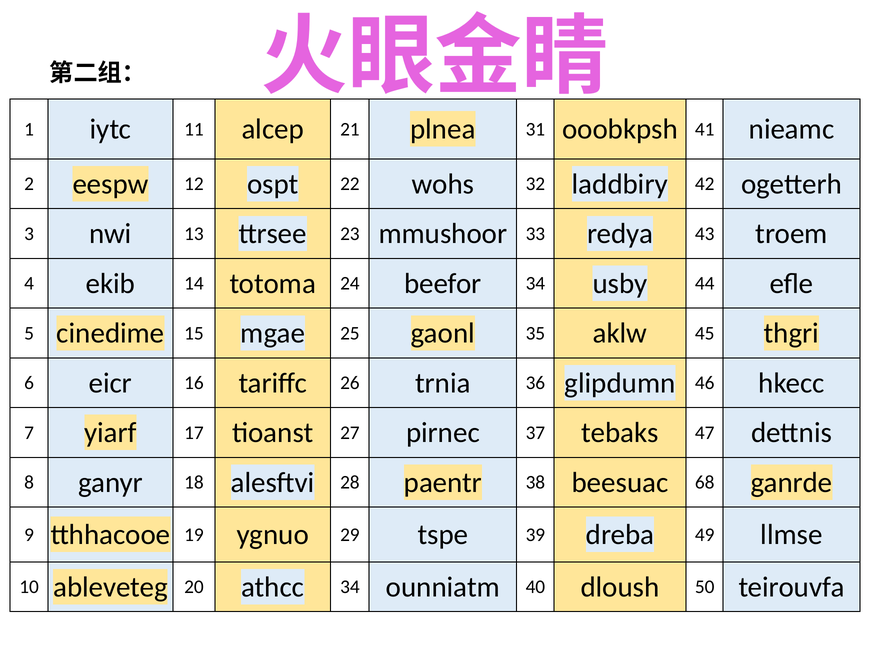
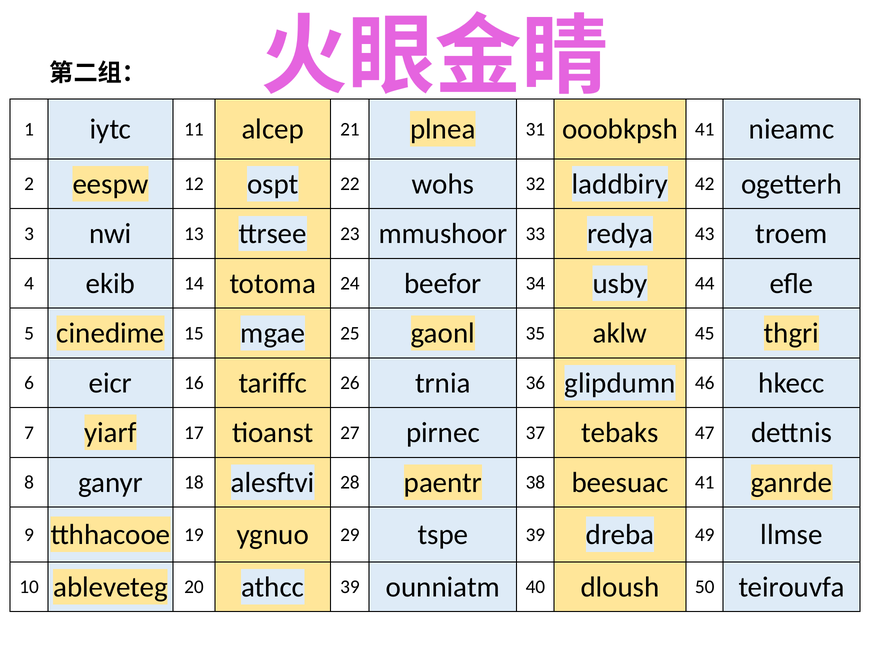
beesuac 68: 68 -> 41
athcc 34: 34 -> 39
